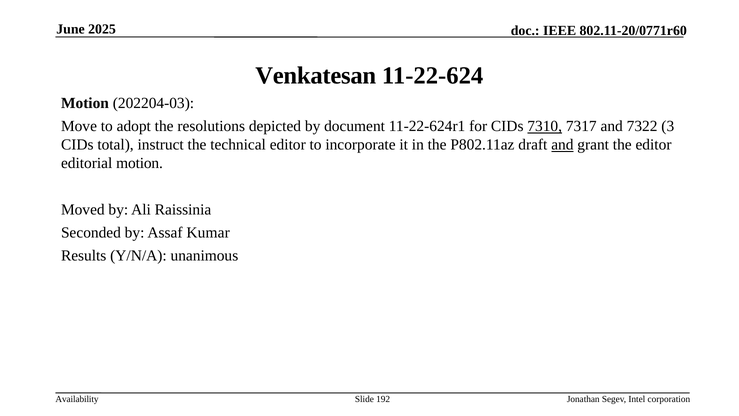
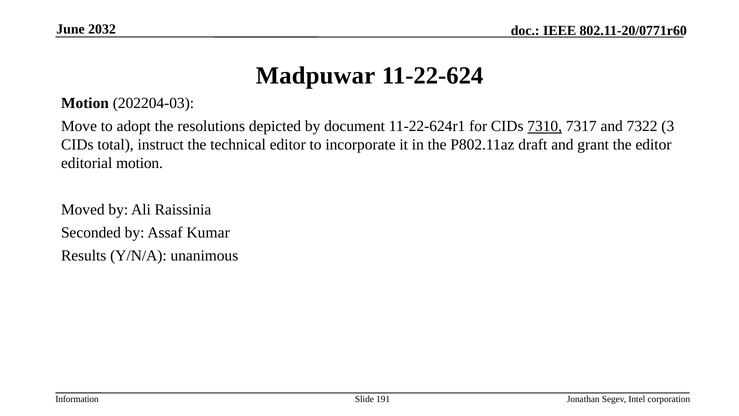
2025: 2025 -> 2032
Venkatesan: Venkatesan -> Madpuwar
and at (562, 145) underline: present -> none
Availability: Availability -> Information
192: 192 -> 191
